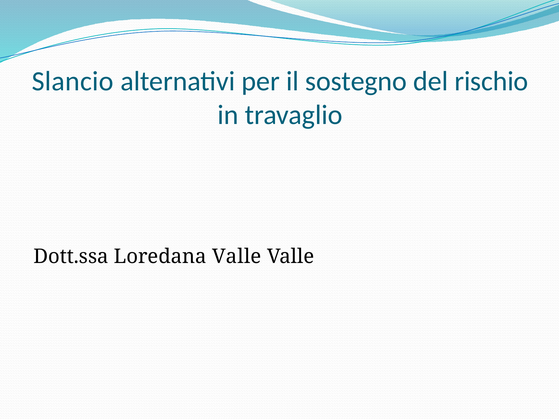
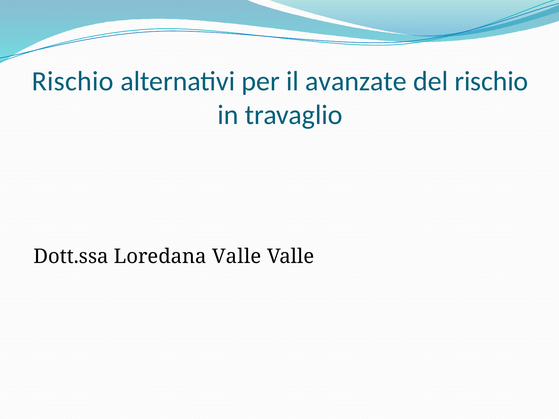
Slancio at (73, 81): Slancio -> Rischio
sostegno: sostegno -> avanzate
